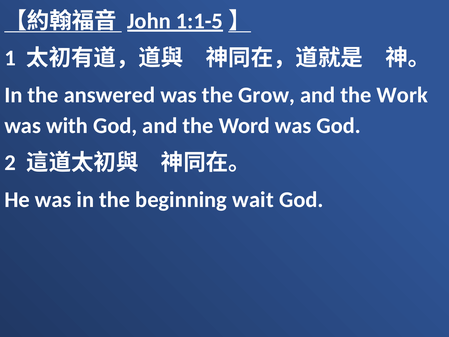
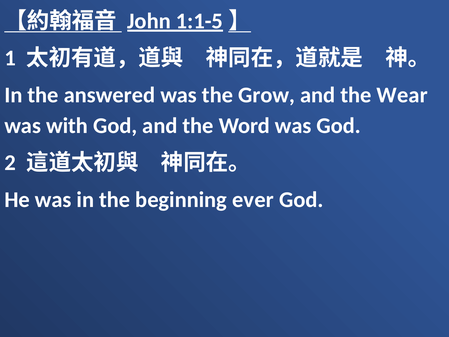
Work: Work -> Wear
wait: wait -> ever
